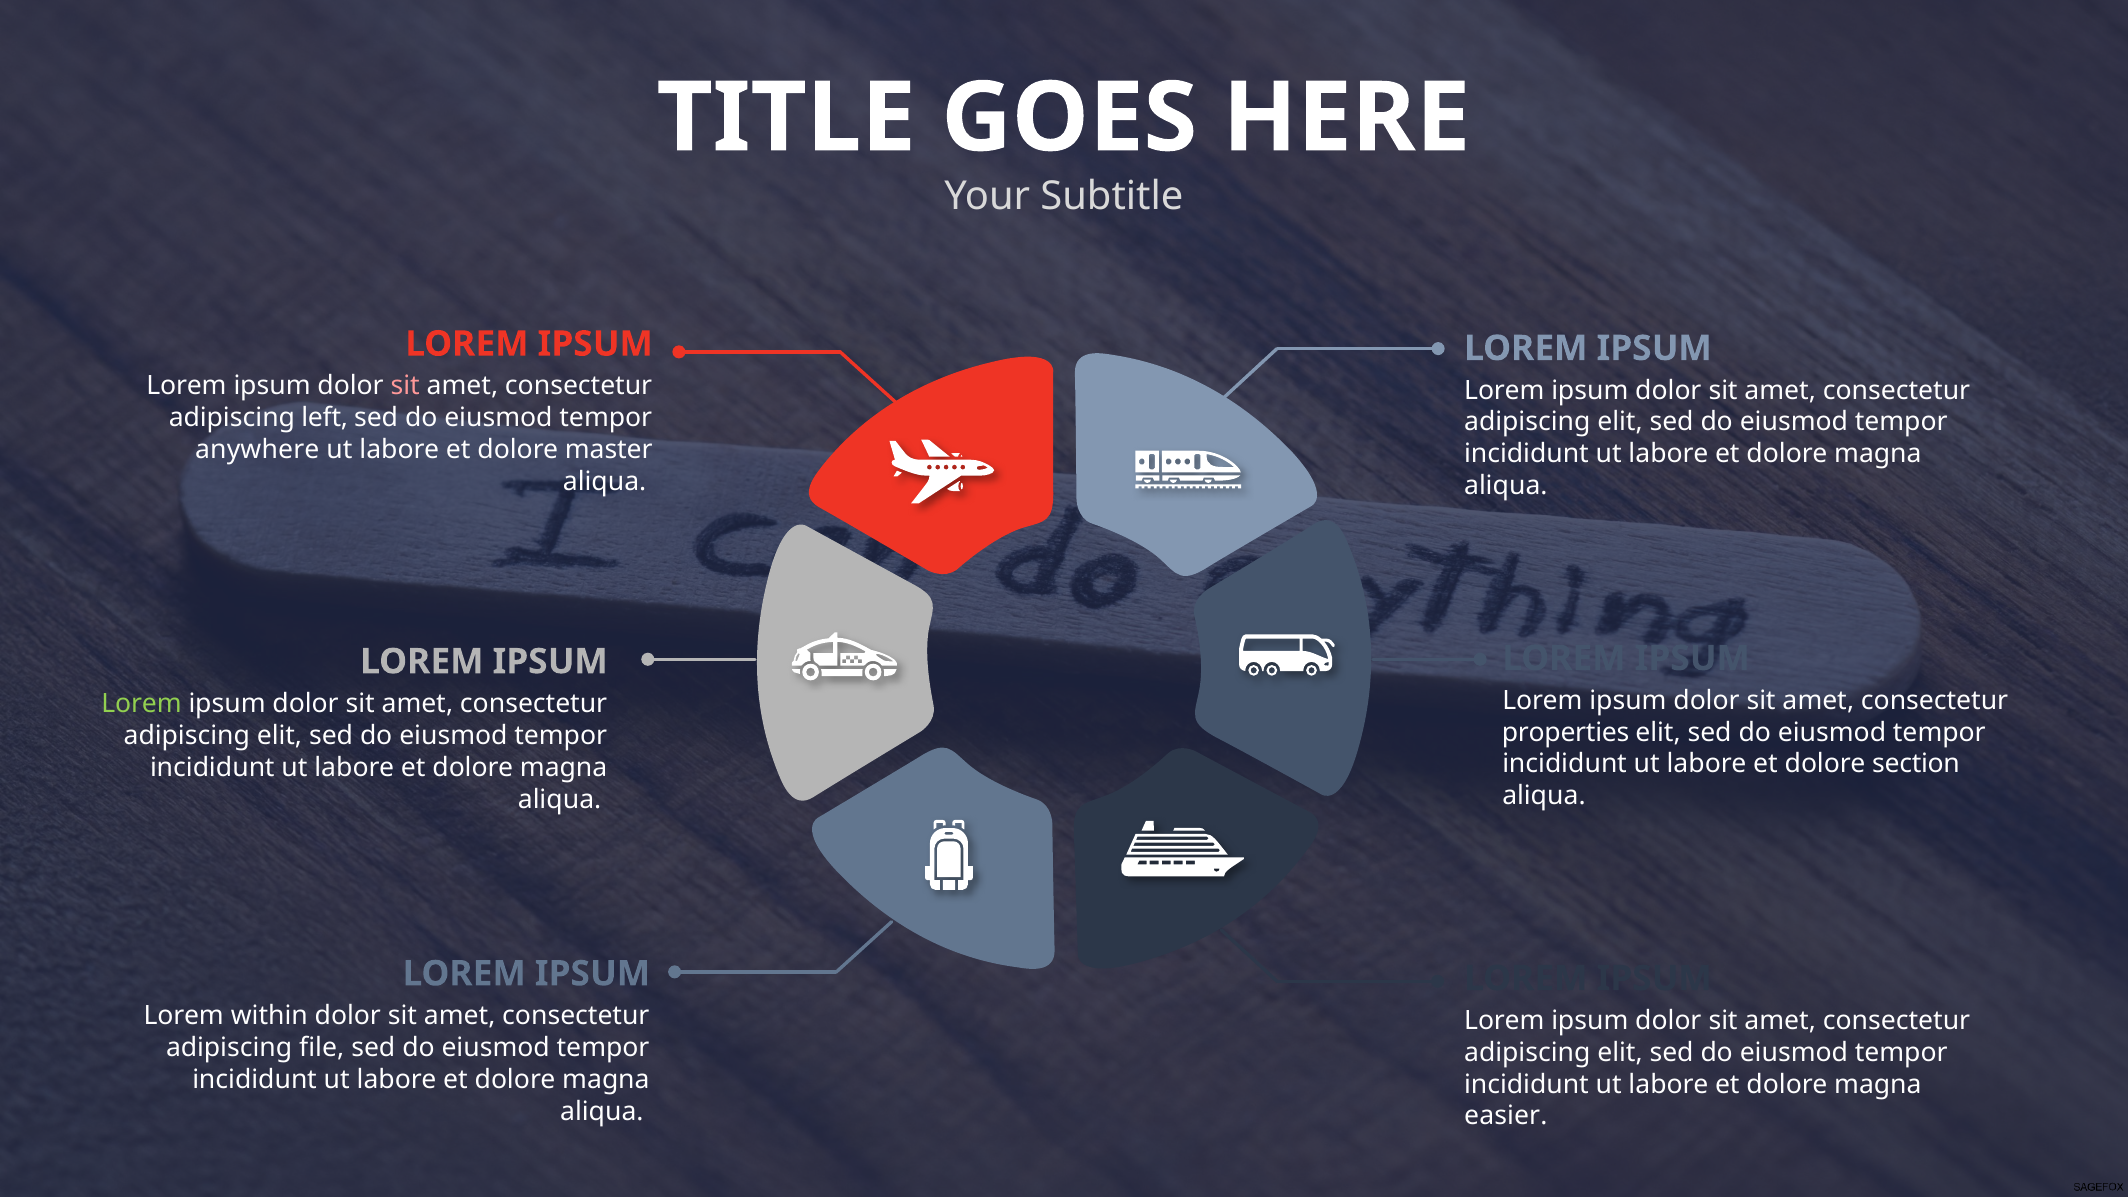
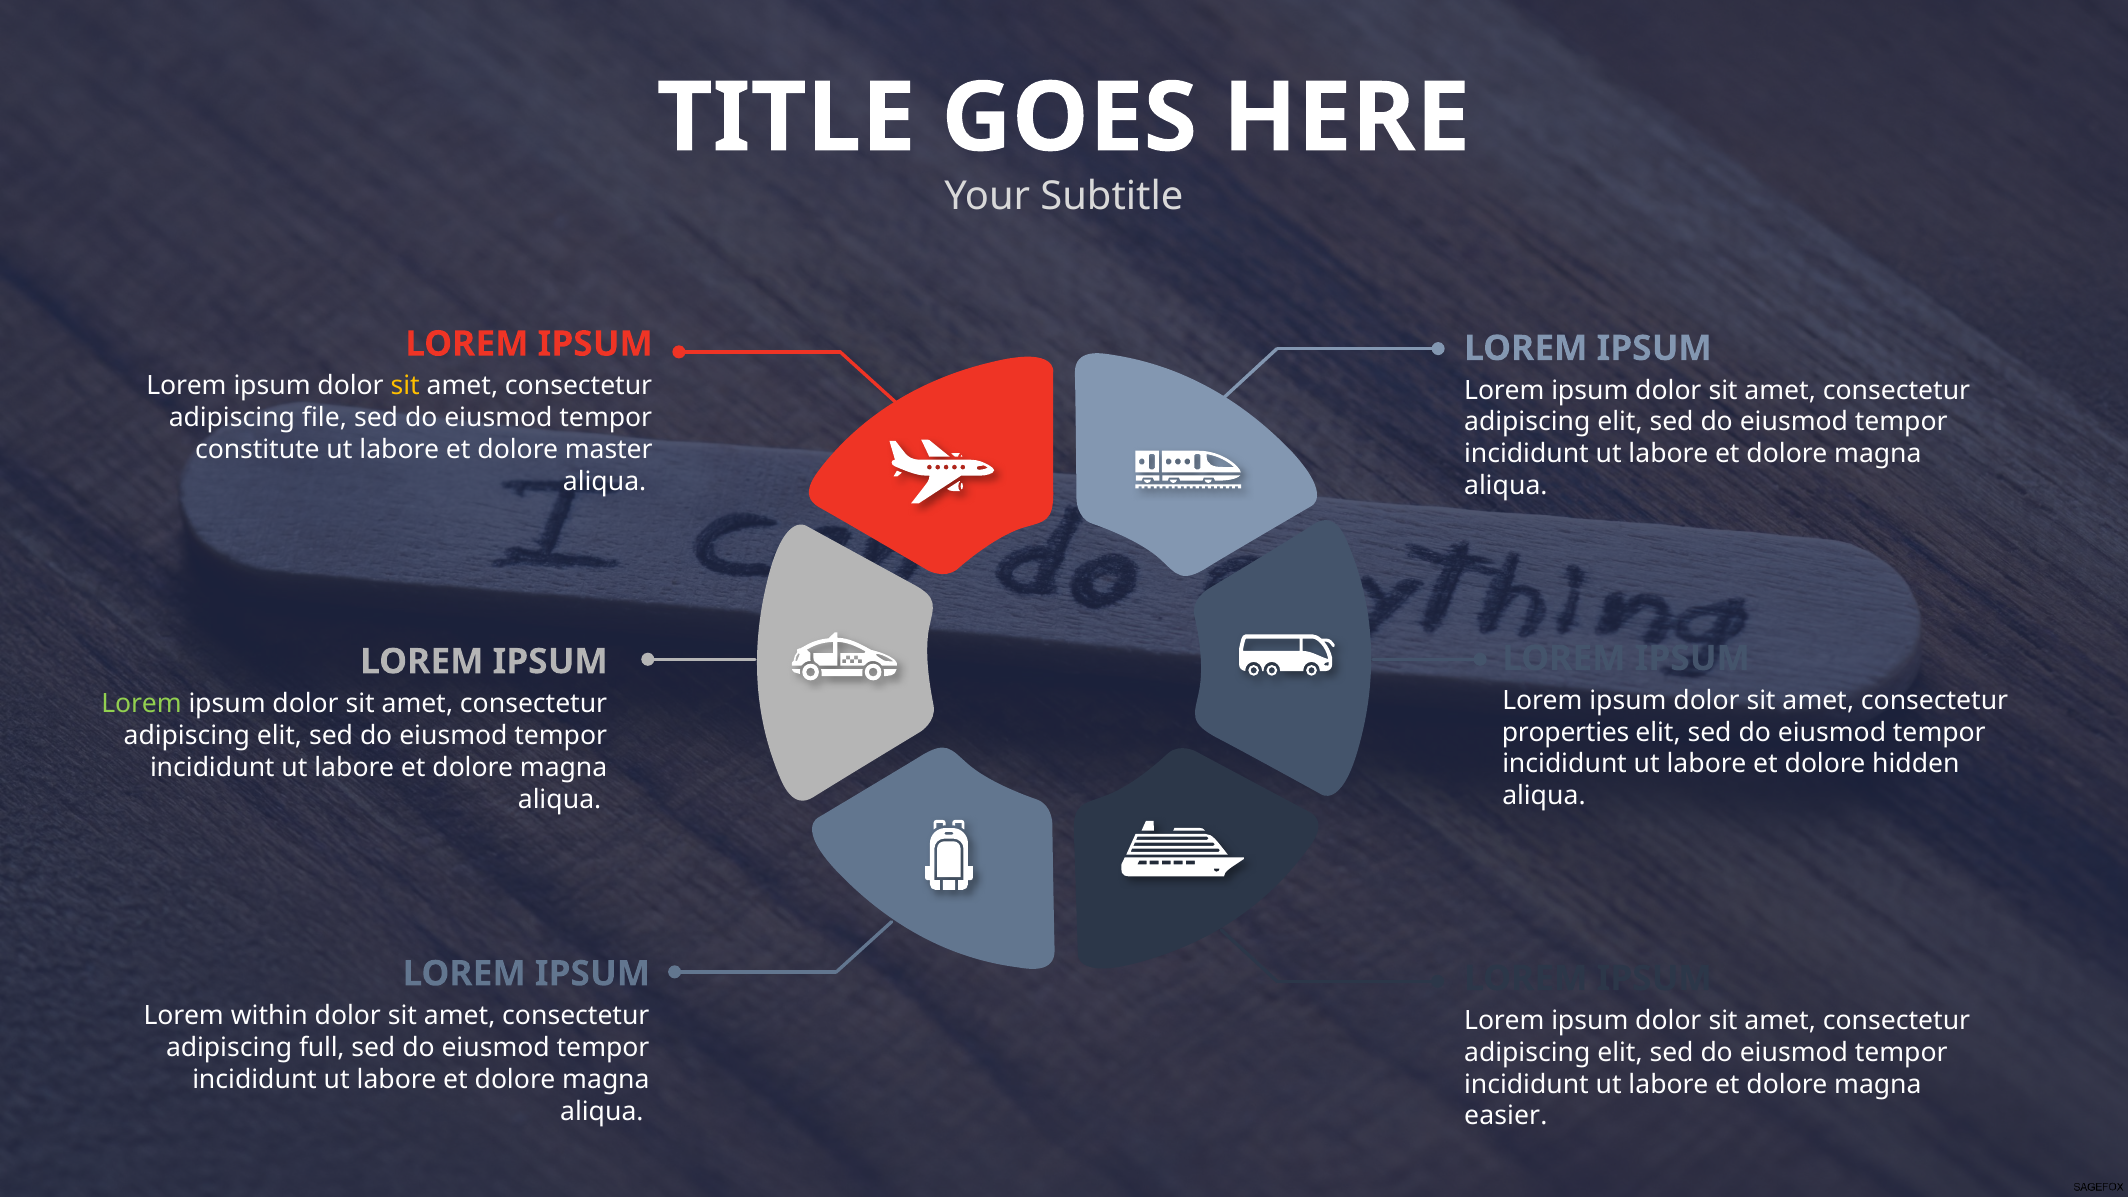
sit at (405, 386) colour: pink -> yellow
left: left -> file
anywhere: anywhere -> constitute
section: section -> hidden
file: file -> full
